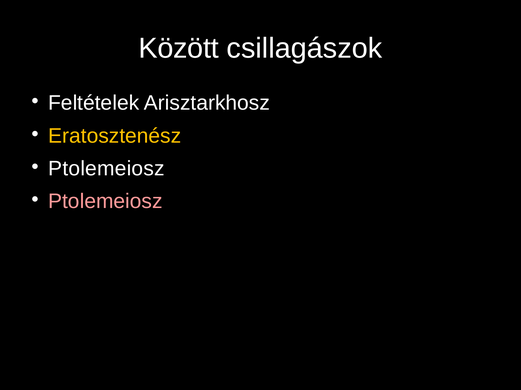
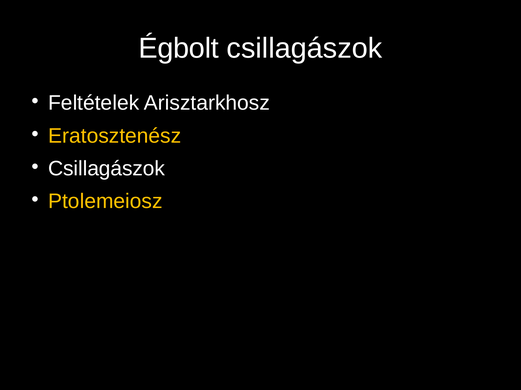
Között: Között -> Égbolt
Ptolemeiosz at (106, 169): Ptolemeiosz -> Csillagászok
Ptolemeiosz at (105, 202) colour: pink -> yellow
